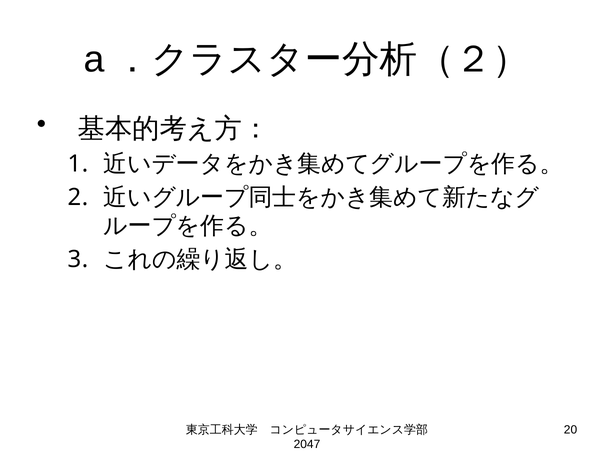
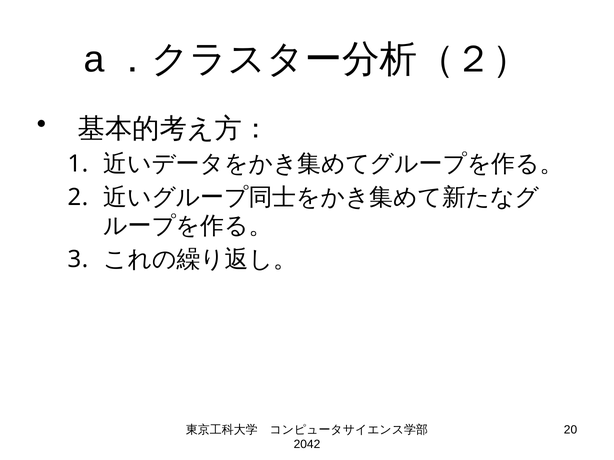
2047: 2047 -> 2042
